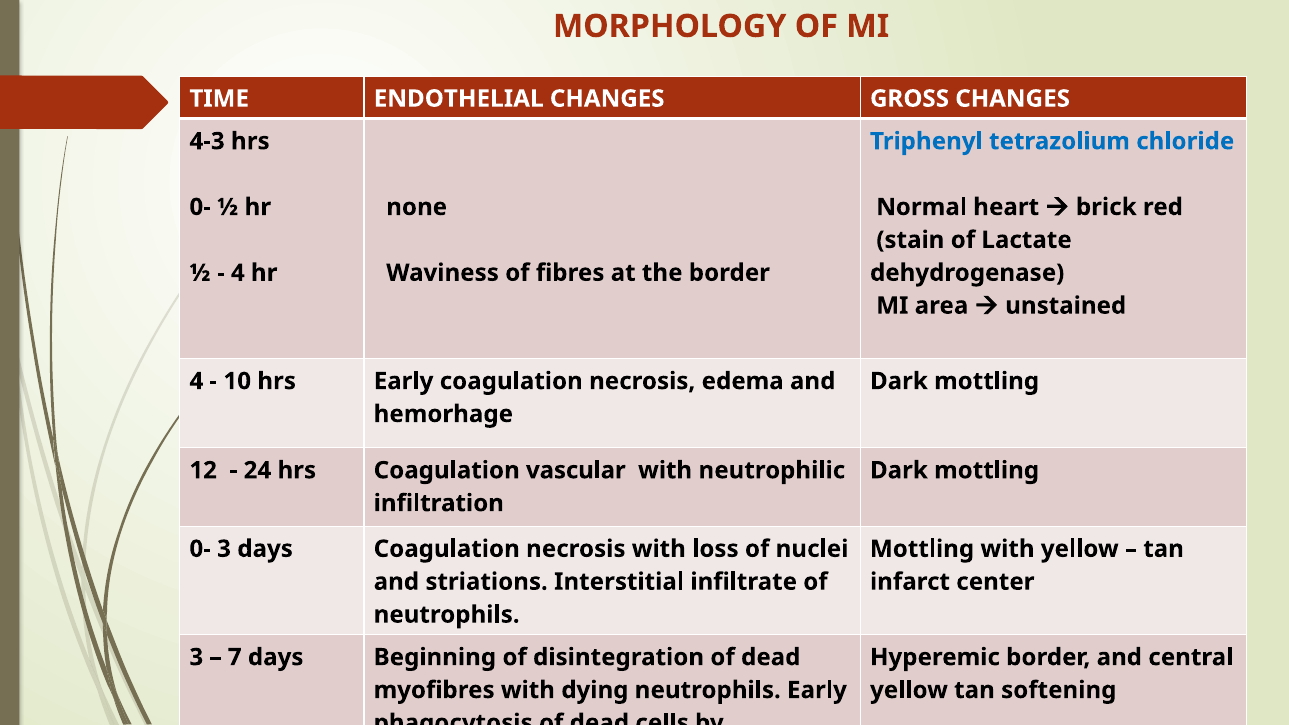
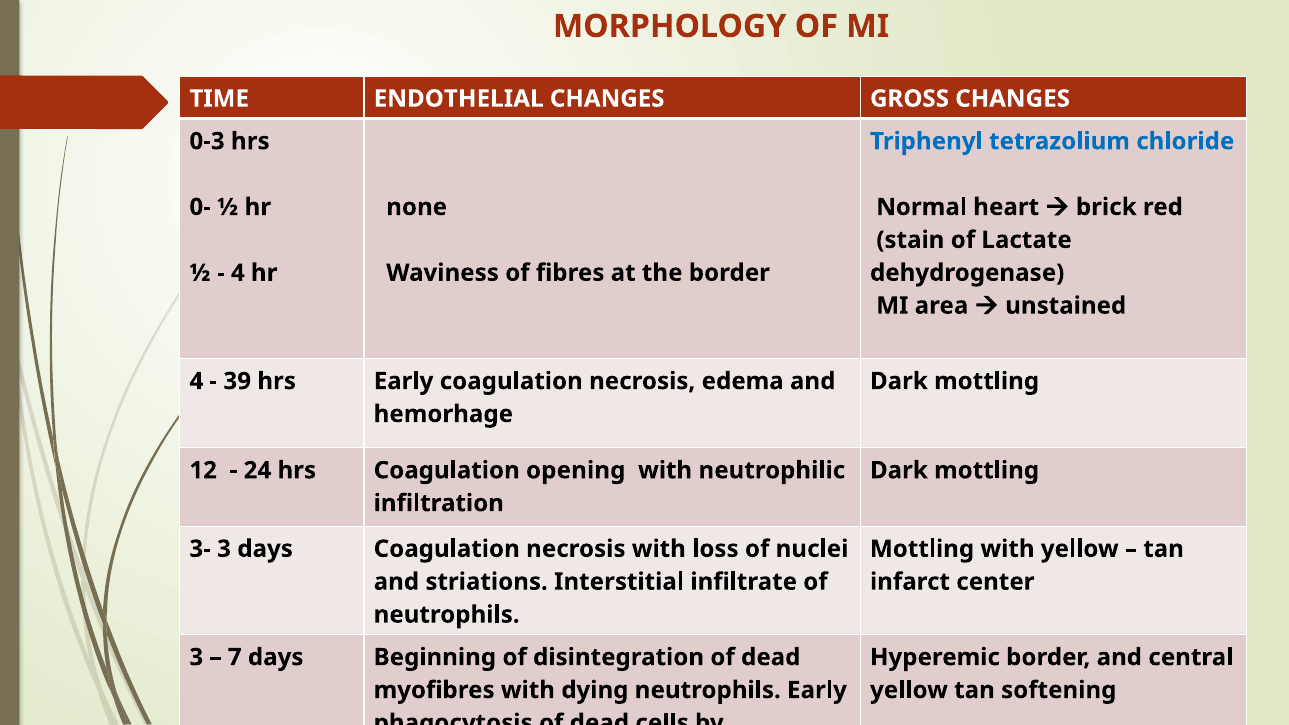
4-3: 4-3 -> 0-3
10: 10 -> 39
vascular: vascular -> opening
0- at (200, 549): 0- -> 3-
